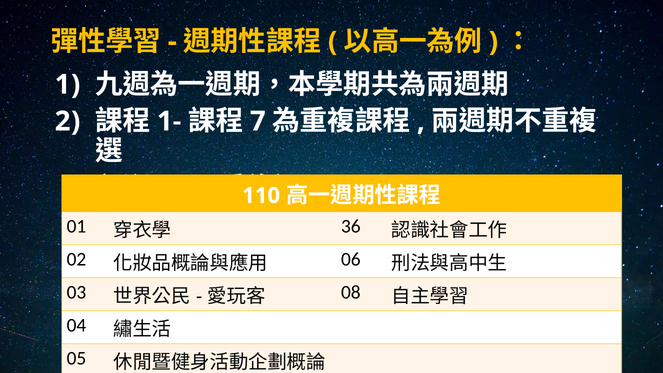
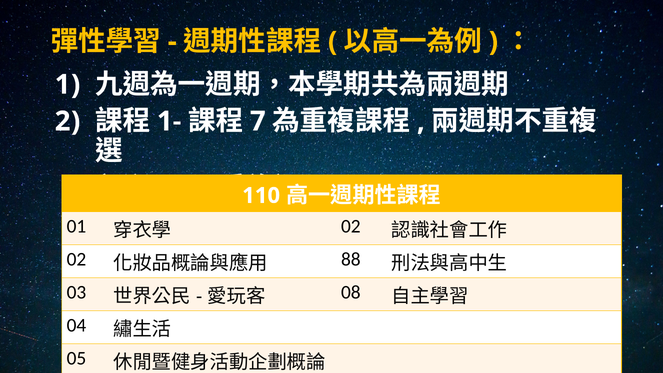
36 at (351, 226): 36 -> 02
06: 06 -> 88
